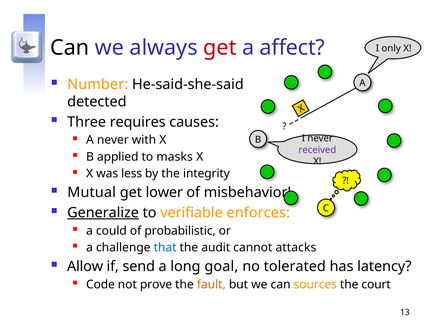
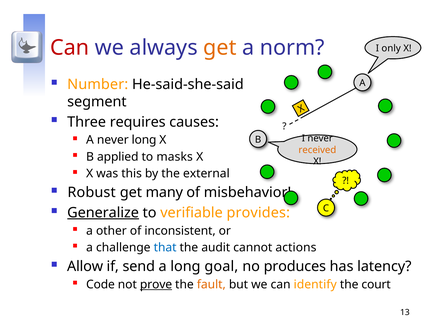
Can at (70, 48) colour: black -> red
get at (220, 48) colour: red -> orange
affect: affect -> norm
detected: detected -> segment
never with: with -> long
received colour: purple -> orange
less: less -> this
integrity: integrity -> external
Mutual: Mutual -> Robust
lower: lower -> many
enforces: enforces -> provides
could: could -> other
probabilistic: probabilistic -> inconsistent
attacks: attacks -> actions
tolerated: tolerated -> produces
prove underline: none -> present
sources: sources -> identify
